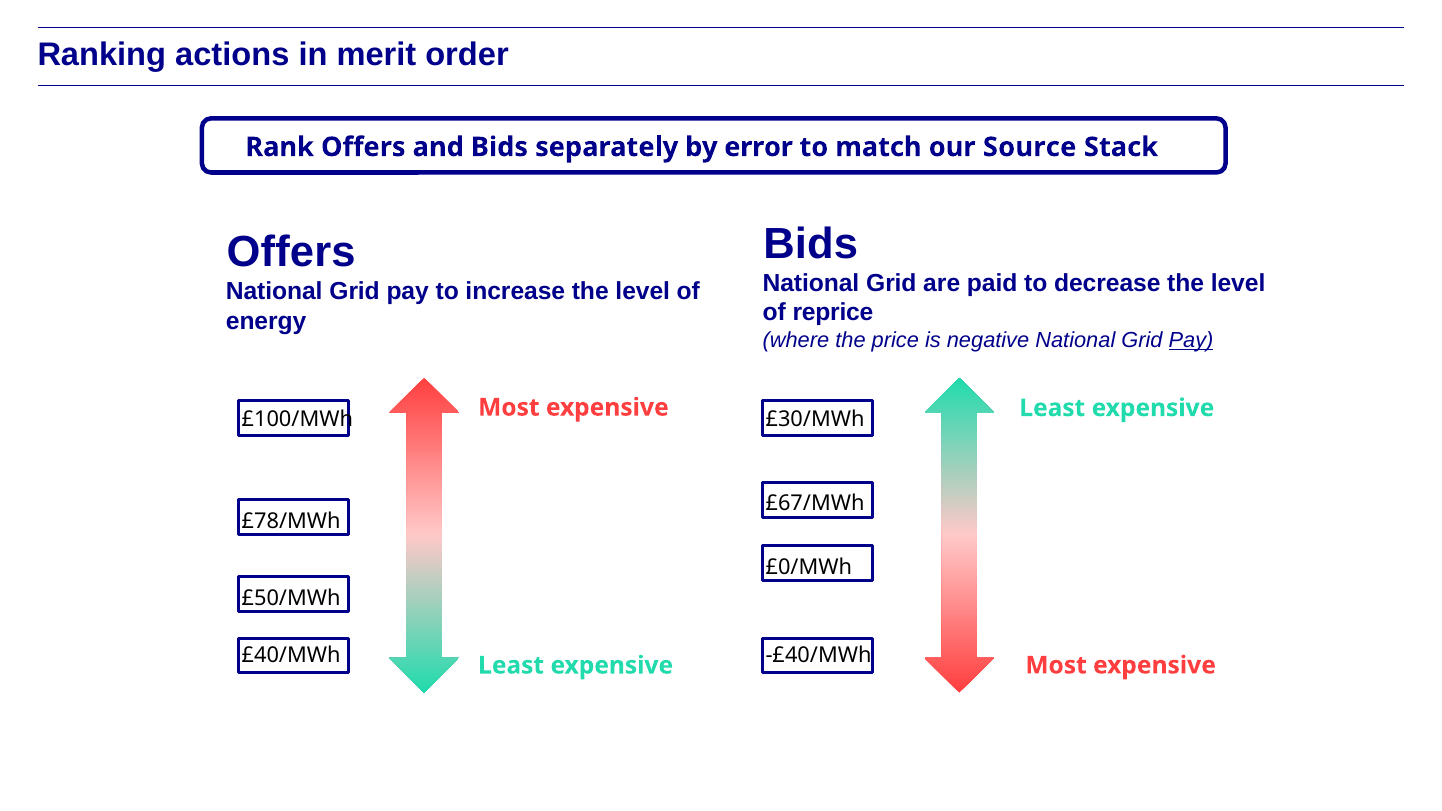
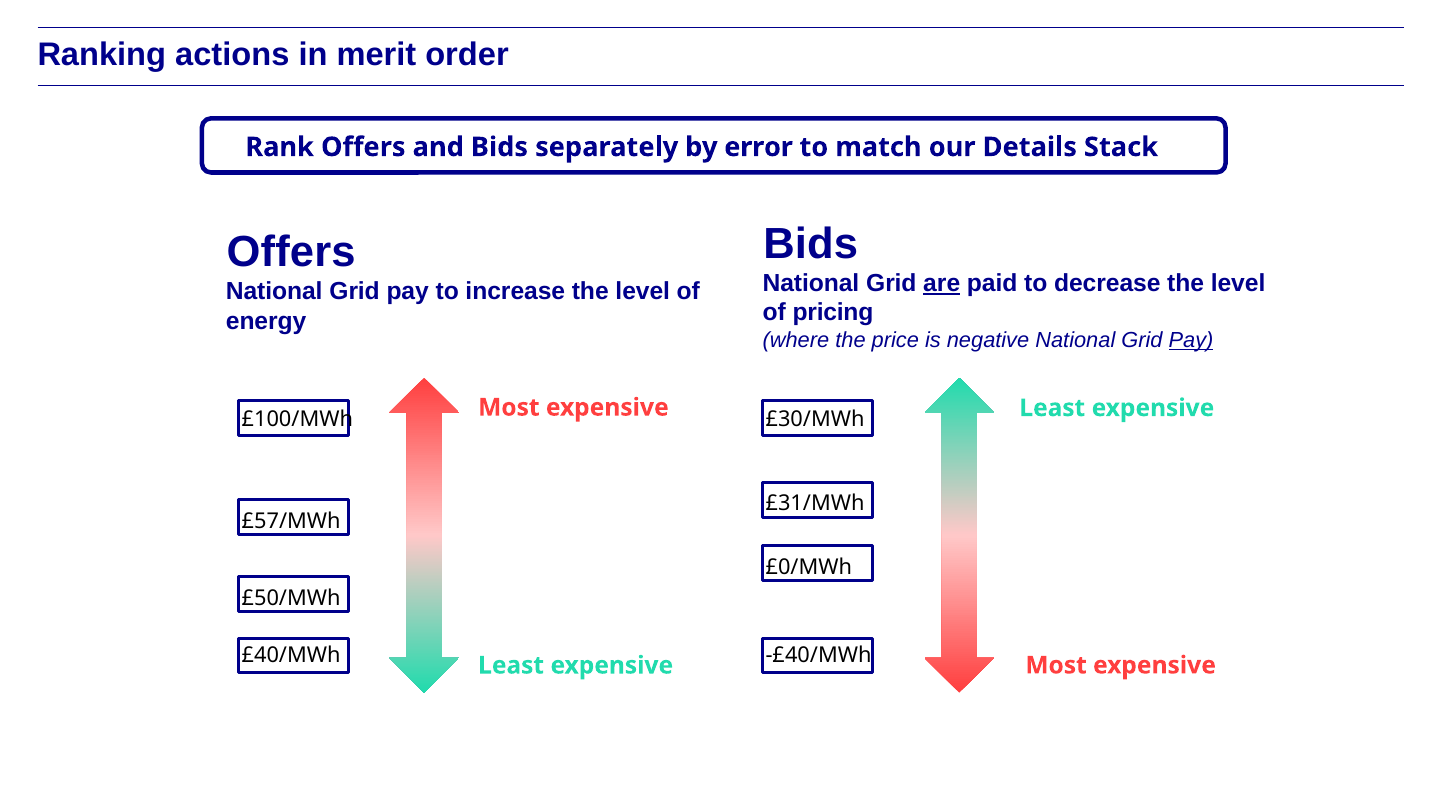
Source: Source -> Details
are underline: none -> present
reprice: reprice -> pricing
£67/MWh: £67/MWh -> £31/MWh
£78/MWh: £78/MWh -> £57/MWh
